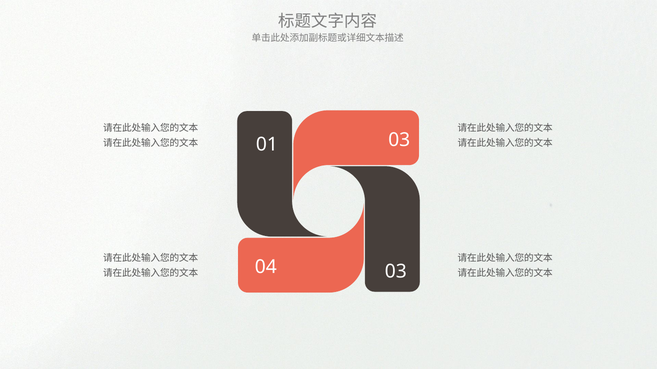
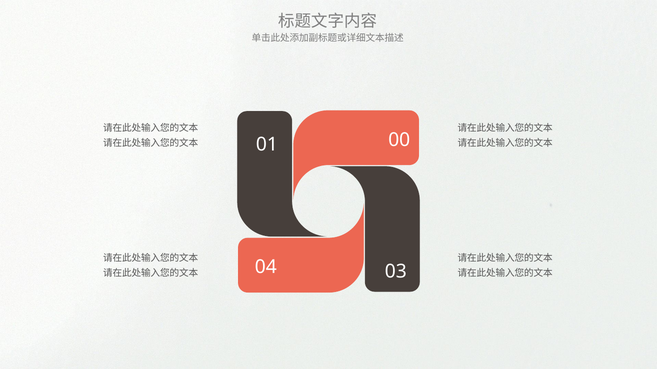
01 03: 03 -> 00
